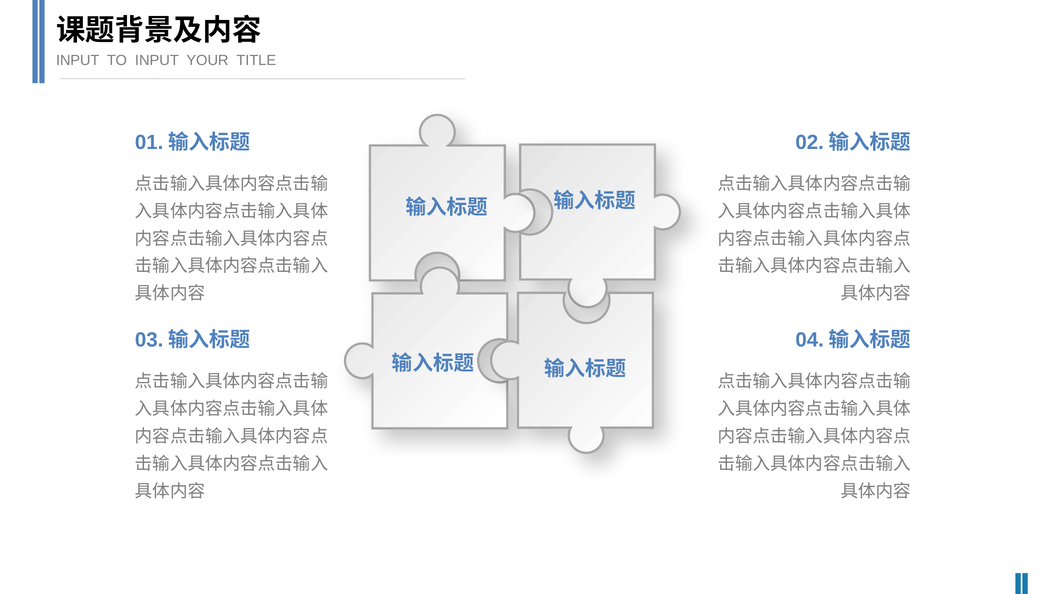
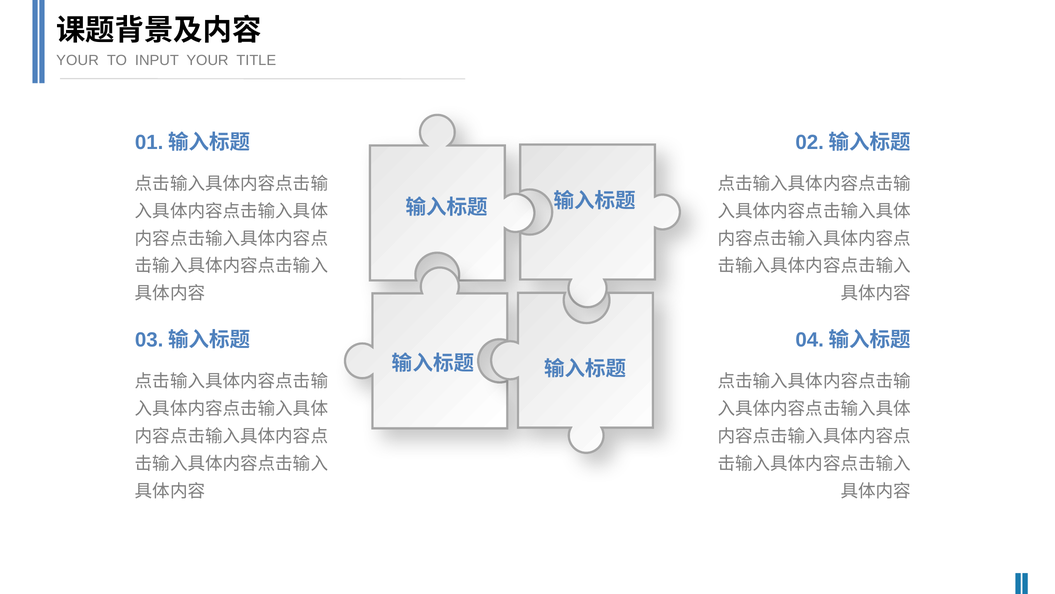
INPUT at (78, 60): INPUT -> YOUR
